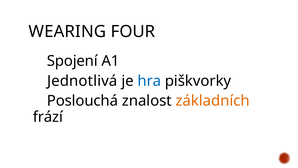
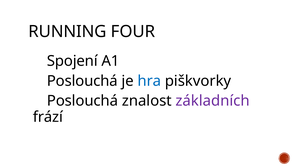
WEARING: WEARING -> RUNNING
Jednotlivá at (82, 81): Jednotlivá -> Poslouchá
základních colour: orange -> purple
